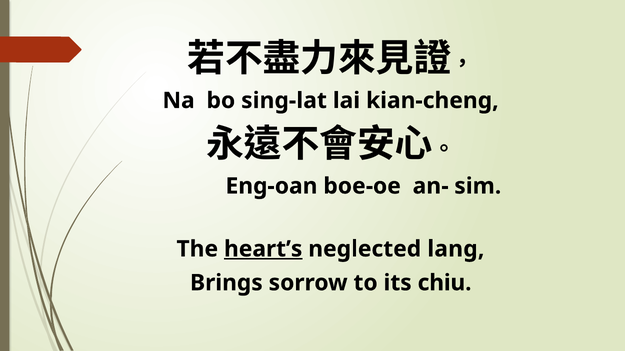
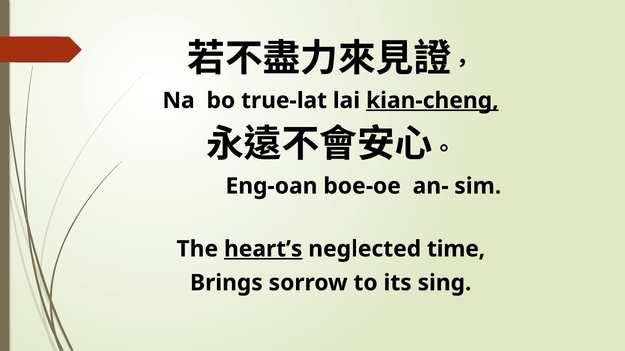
sing-lat: sing-lat -> true-lat
kian-cheng underline: none -> present
lang: lang -> time
chiu: chiu -> sing
